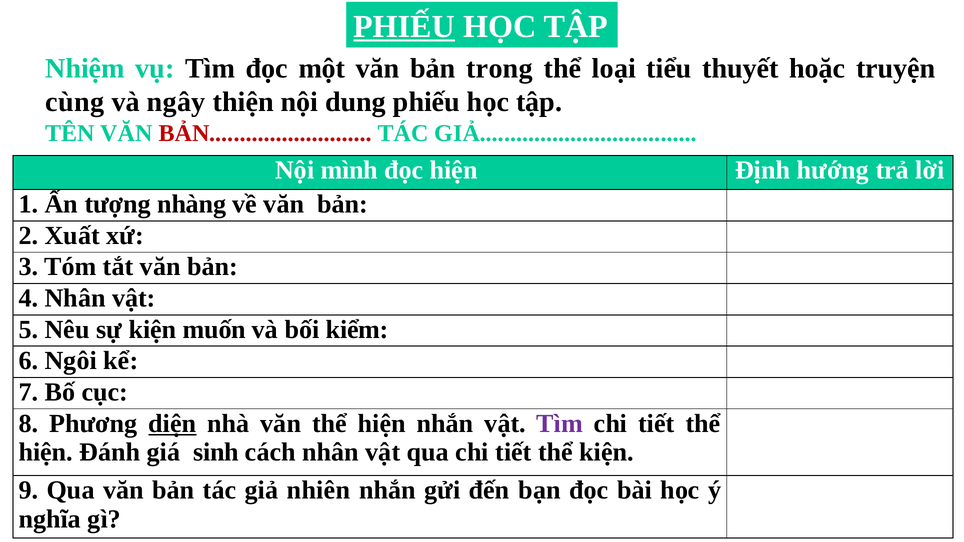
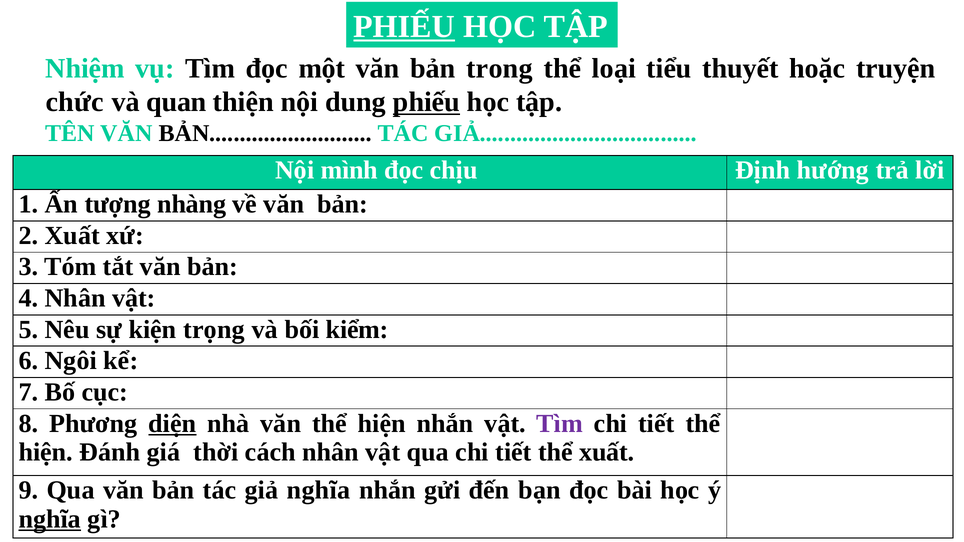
cùng: cùng -> chức
ngây: ngây -> quan
phiếu at (427, 102) underline: none -> present
BẢN at (265, 133) colour: red -> black
đọc hiện: hiện -> chịu
muốn: muốn -> trọng
sinh: sinh -> thời
thể kiện: kiện -> xuất
giả nhiên: nhiên -> nghĩa
nghĩa at (50, 519) underline: none -> present
